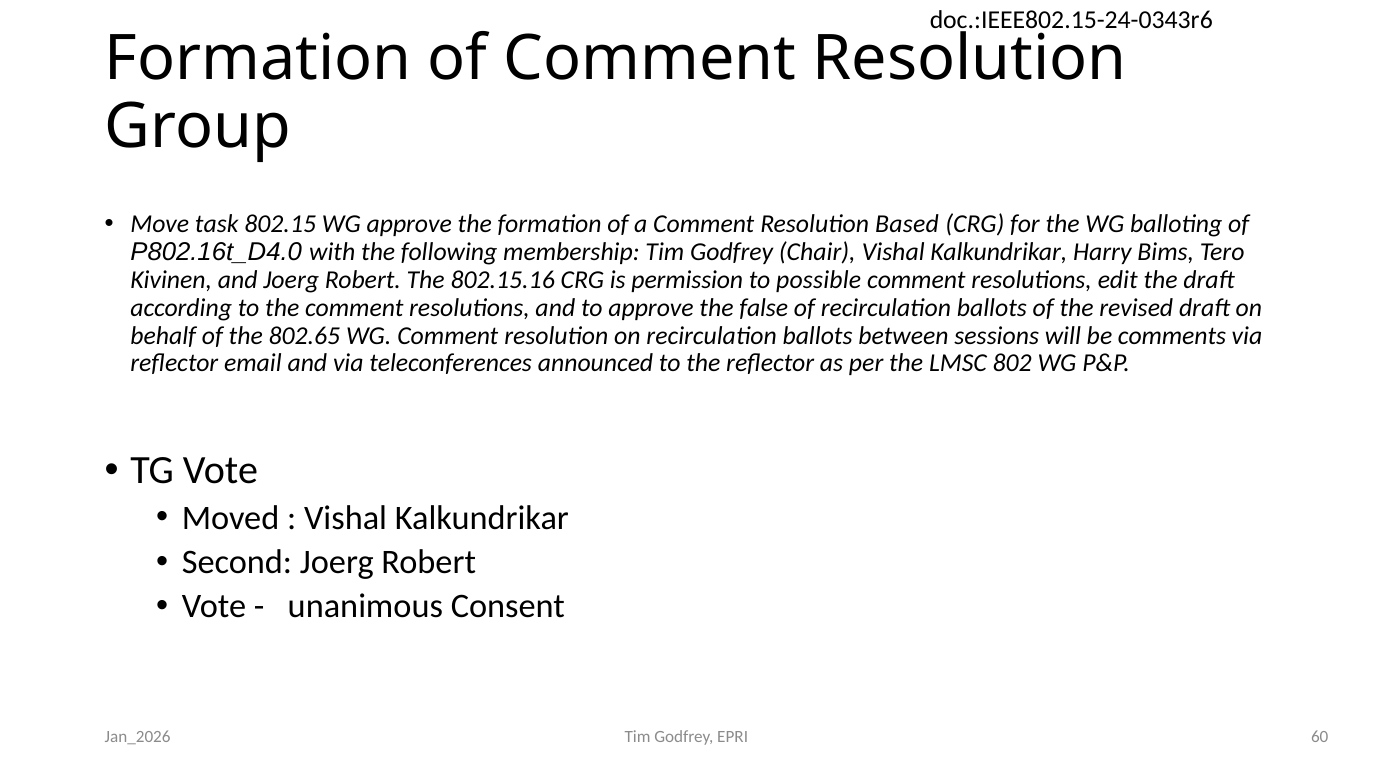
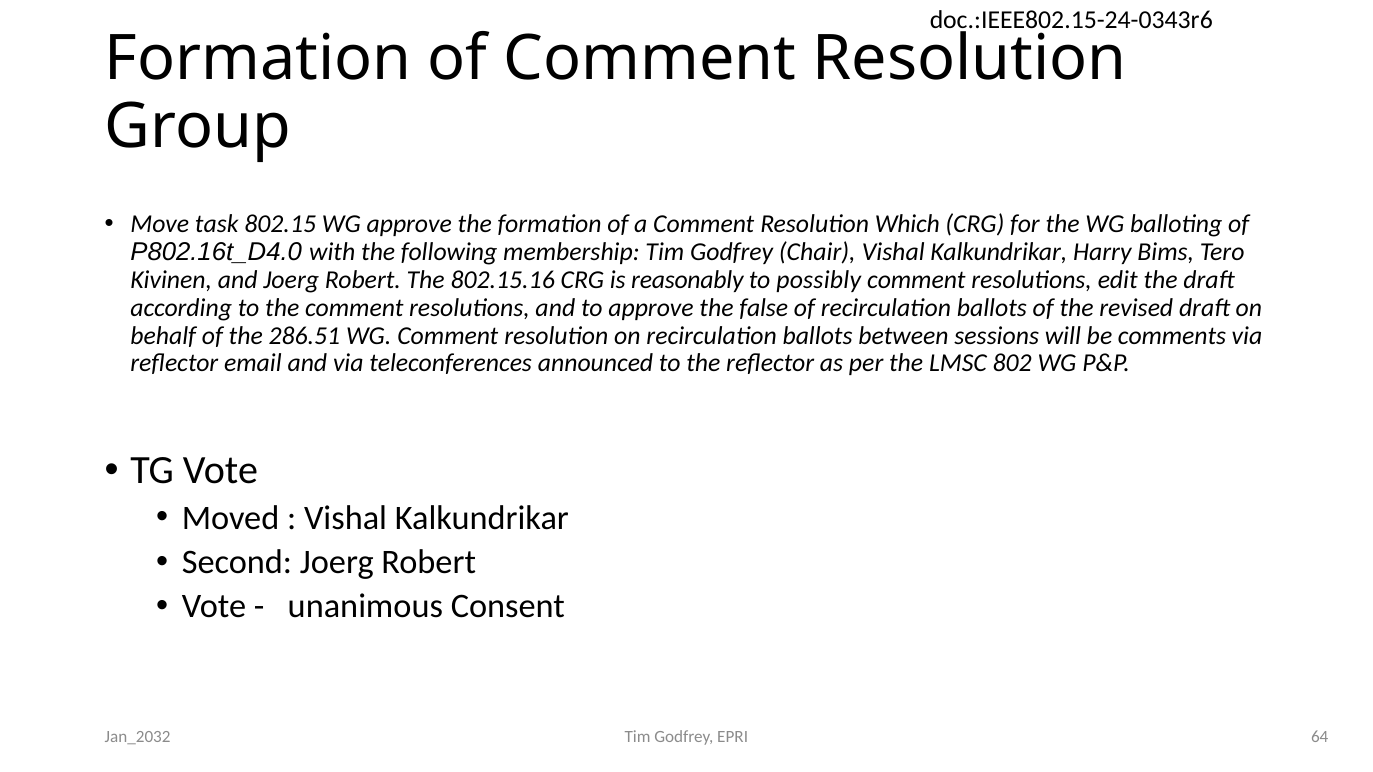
Based: Based -> Which
permission: permission -> reasonably
possible: possible -> possibly
802.65: 802.65 -> 286.51
60: 60 -> 64
Jan_2026: Jan_2026 -> Jan_2032
